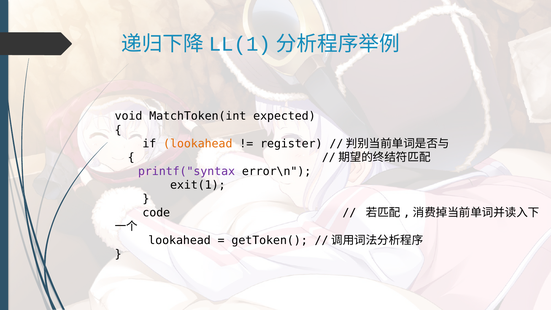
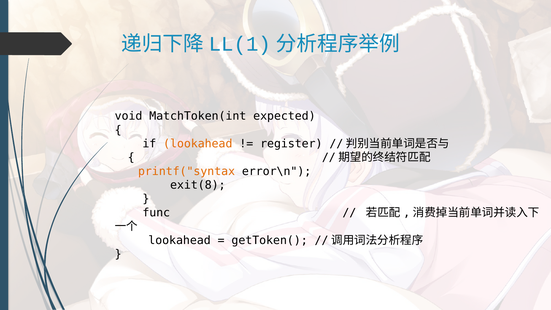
printf("syntax colour: purple -> orange
exit(1: exit(1 -> exit(8
code: code -> func
